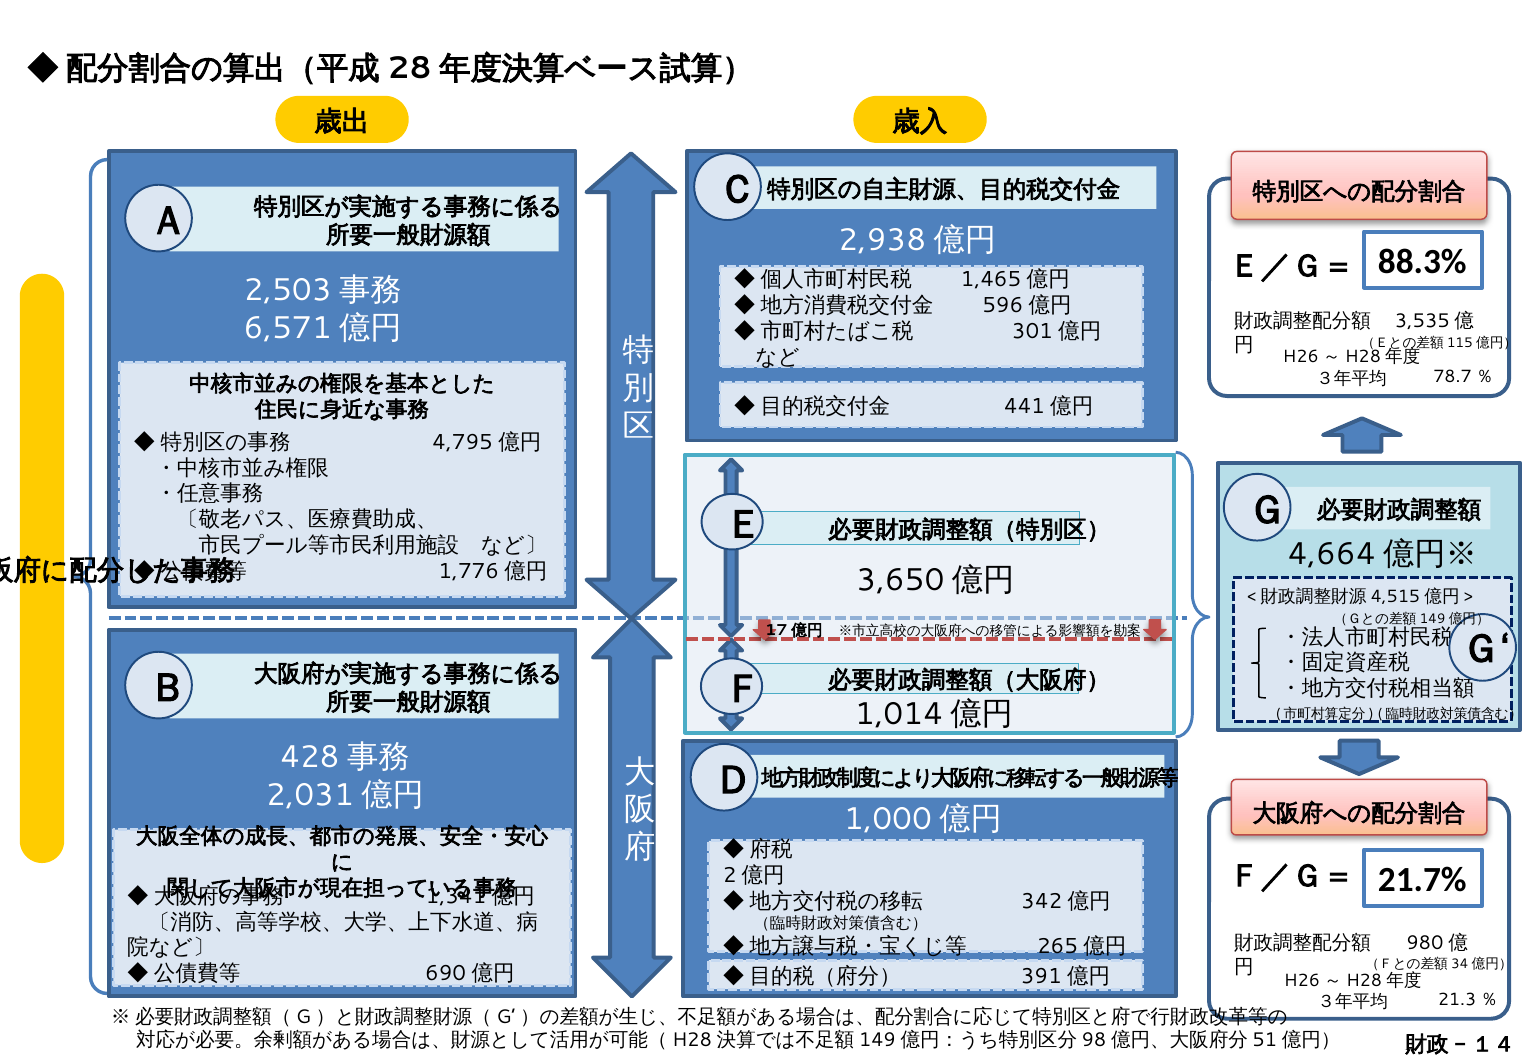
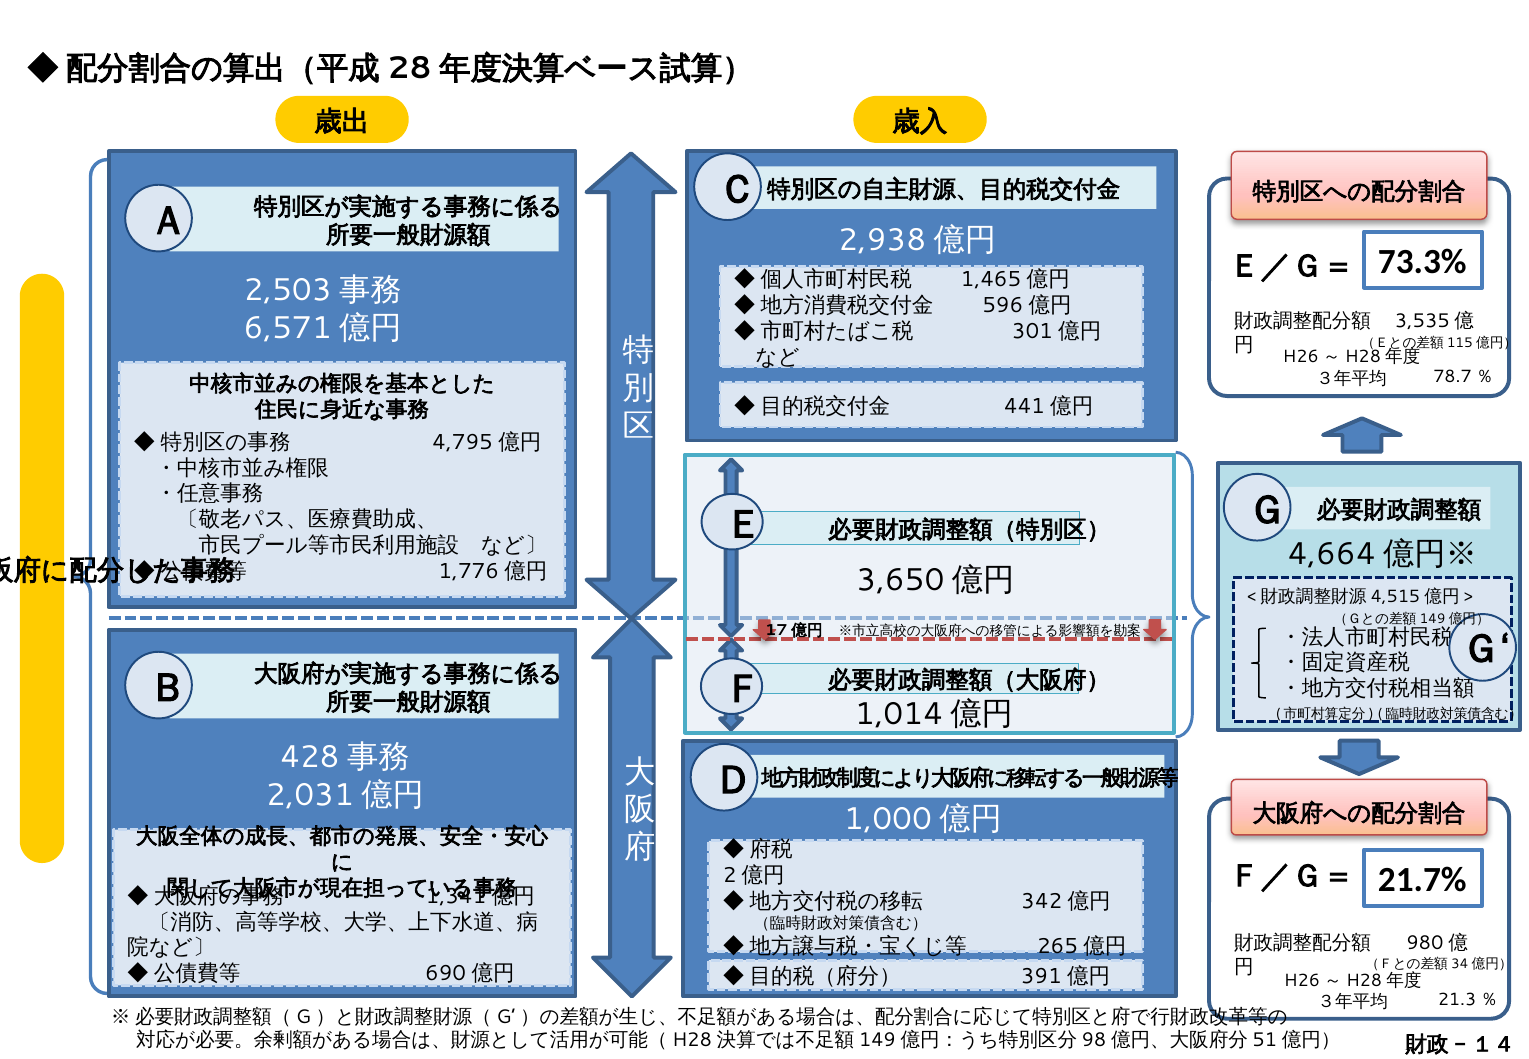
88.3%: 88.3% -> 73.3%
